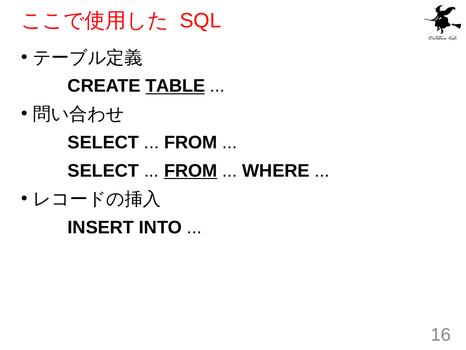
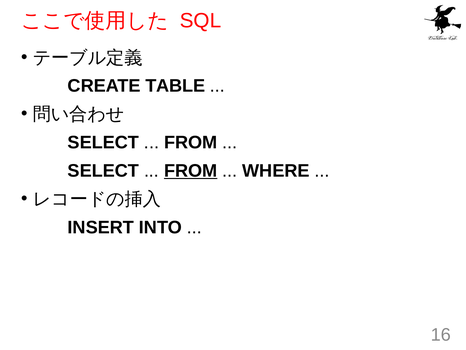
TABLE underline: present -> none
